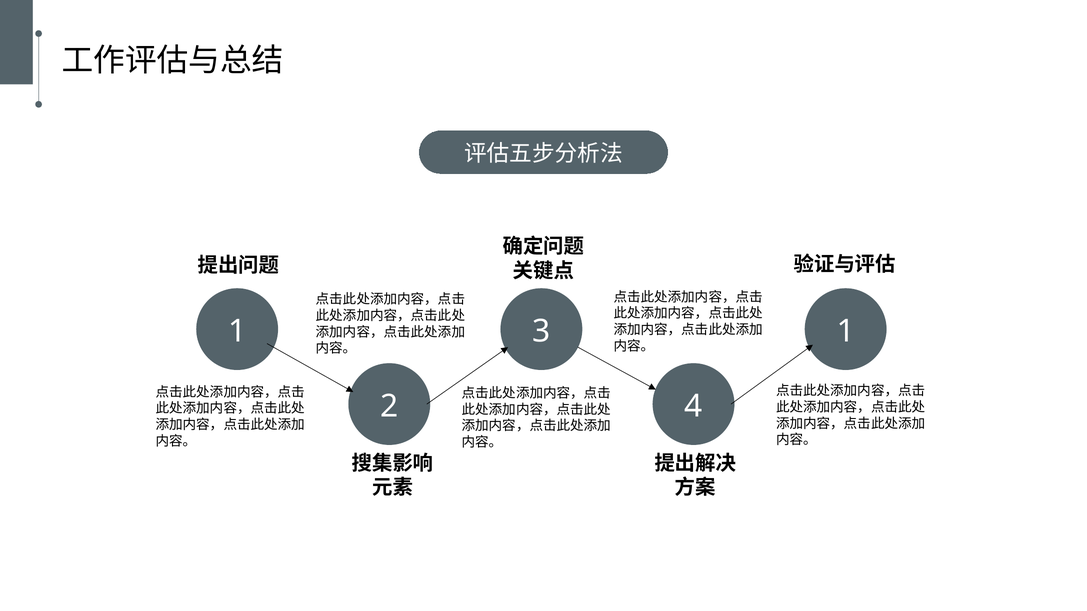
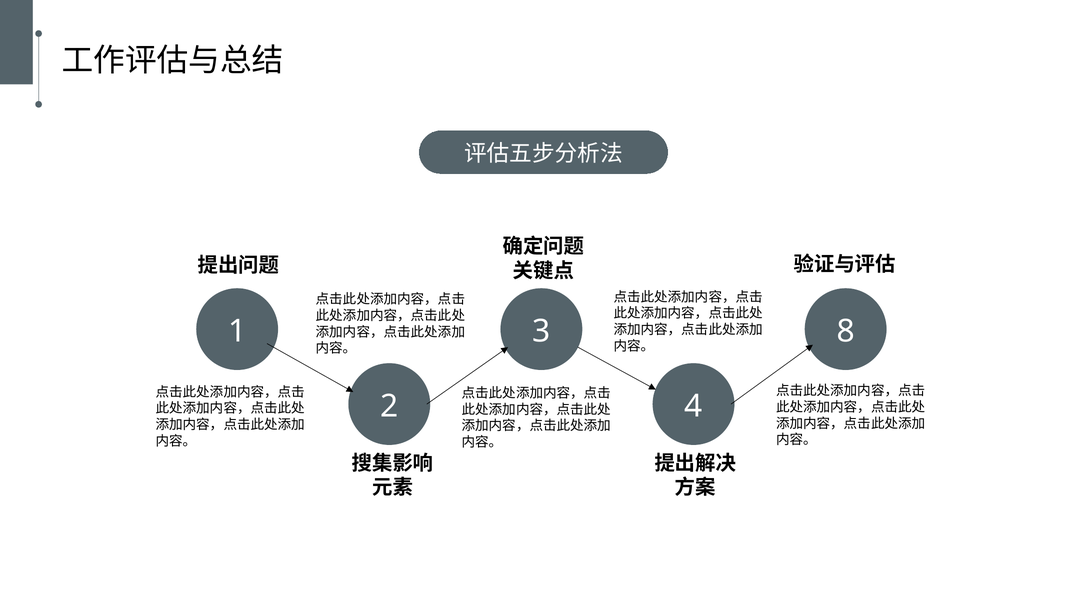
3 1: 1 -> 8
